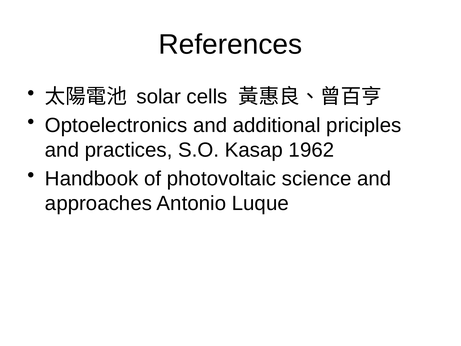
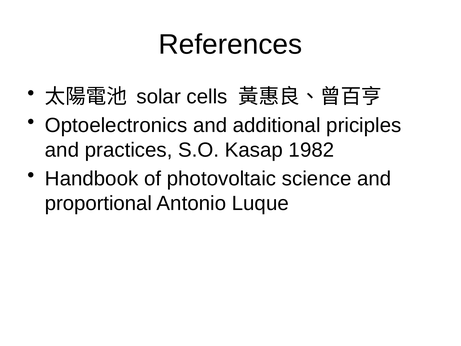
1962: 1962 -> 1982
approaches: approaches -> proportional
